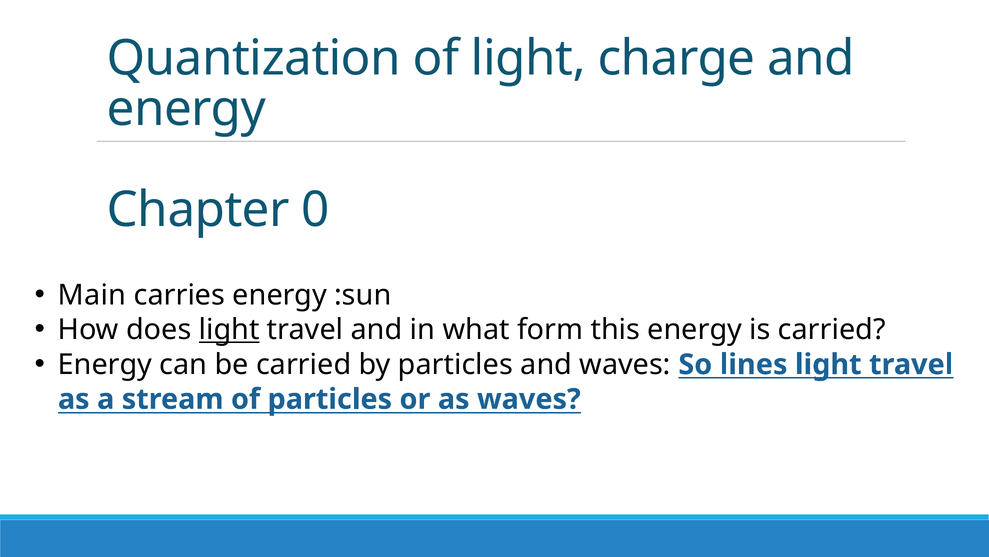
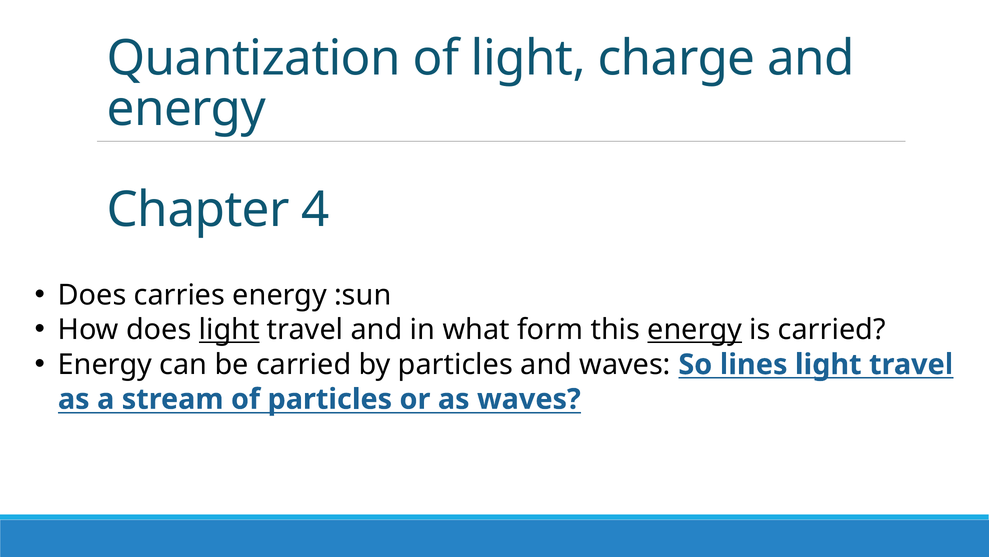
0: 0 -> 4
Main at (92, 295): Main -> Does
energy at (695, 330) underline: none -> present
